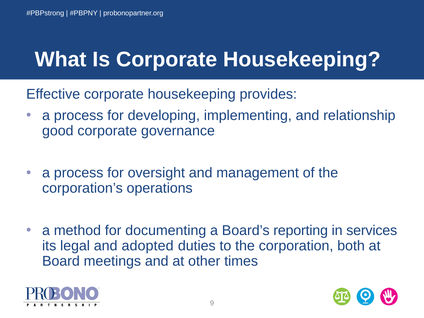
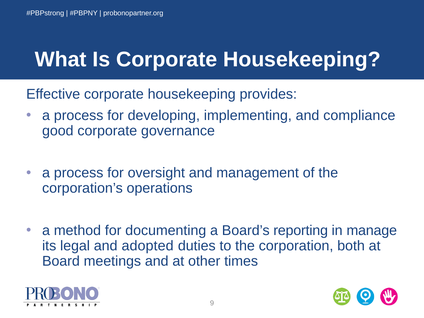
relationship: relationship -> compliance
services: services -> manage
